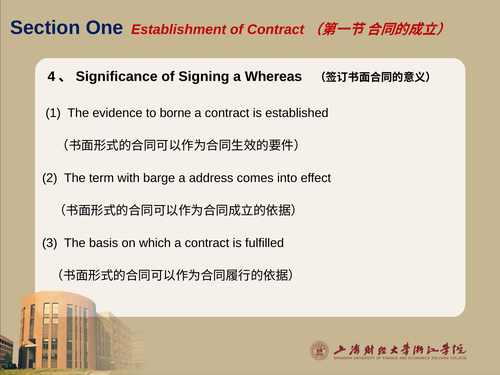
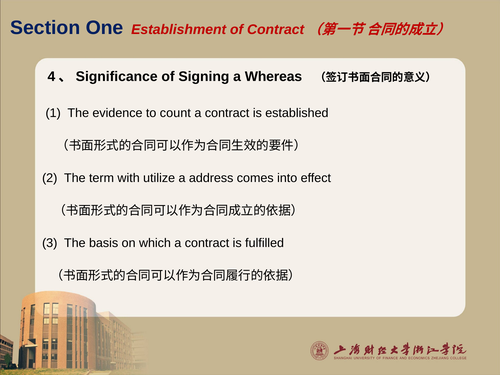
borne: borne -> count
barge: barge -> utilize
